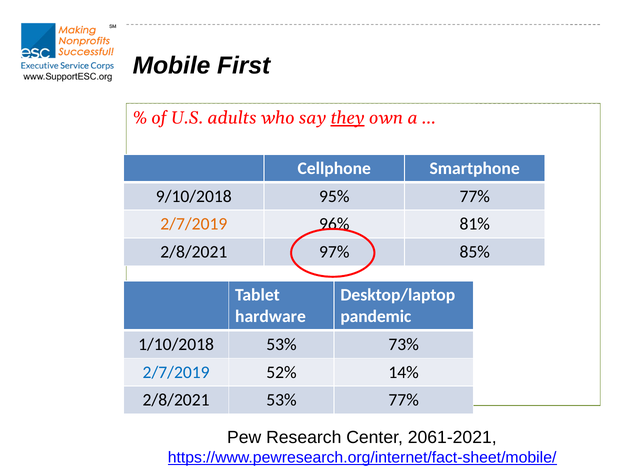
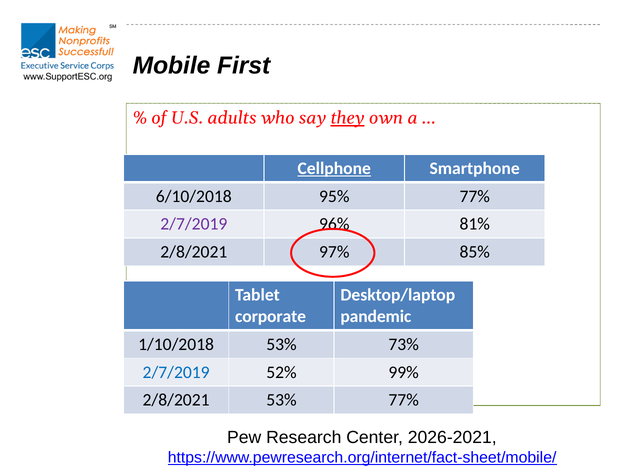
Cellphone underline: none -> present
9/10/2018: 9/10/2018 -> 6/10/2018
2/7/2019 at (194, 224) colour: orange -> purple
hardware: hardware -> corporate
14%: 14% -> 99%
2061-2021: 2061-2021 -> 2026-2021
